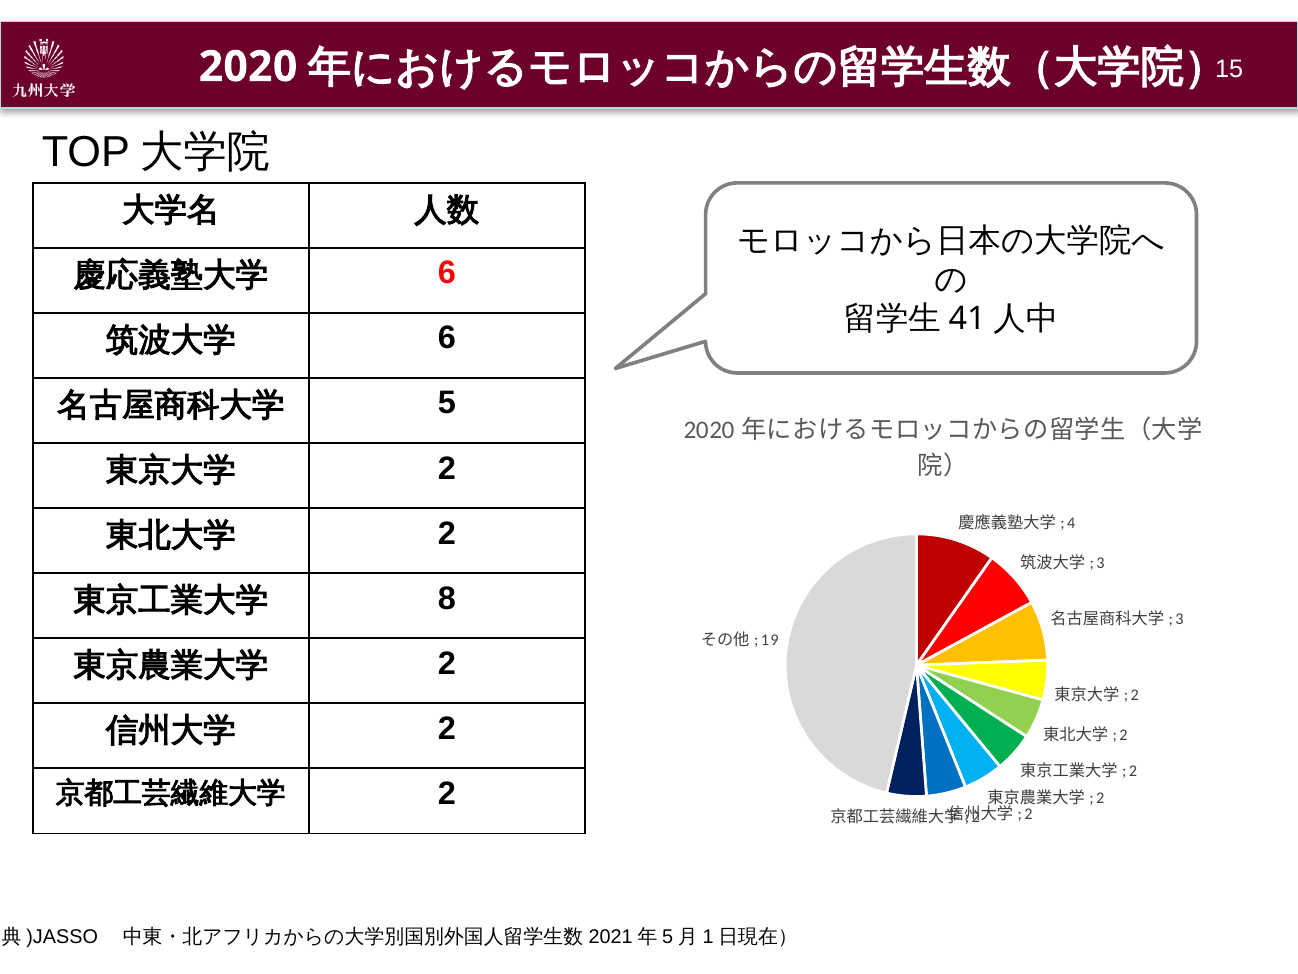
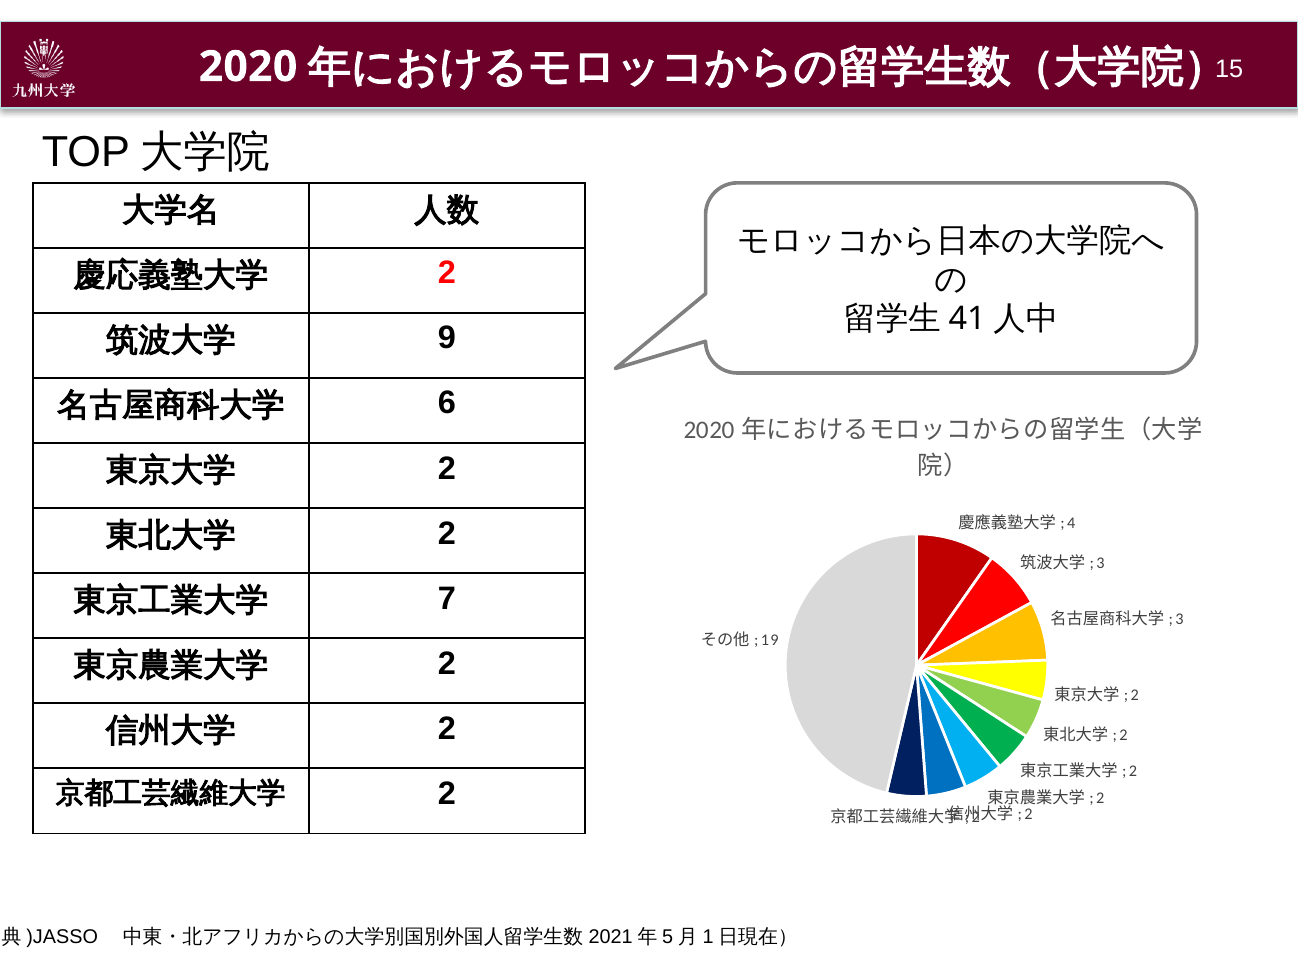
6 at (447, 273): 6 -> 2
6 at (447, 338): 6 -> 9
5: 5 -> 6
8: 8 -> 7
